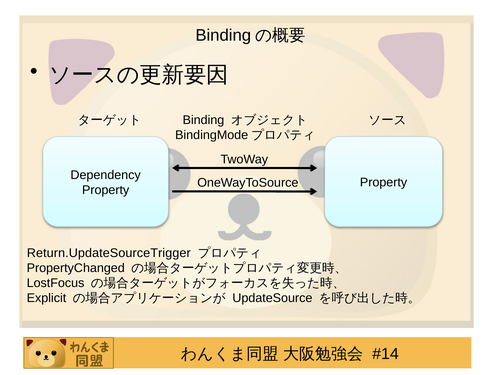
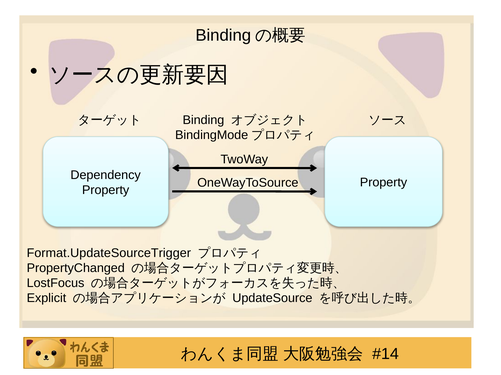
Return.UpdateSourceTrigger: Return.UpdateSourceTrigger -> Format.UpdateSourceTrigger
